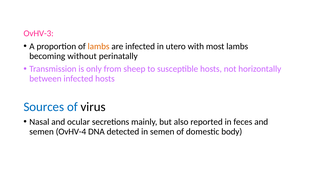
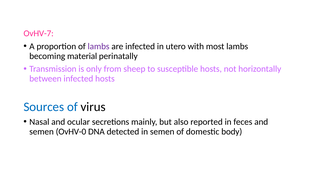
OvHV-3: OvHV-3 -> OvHV-7
lambs at (99, 46) colour: orange -> purple
without: without -> material
OvHV-4: OvHV-4 -> OvHV-0
